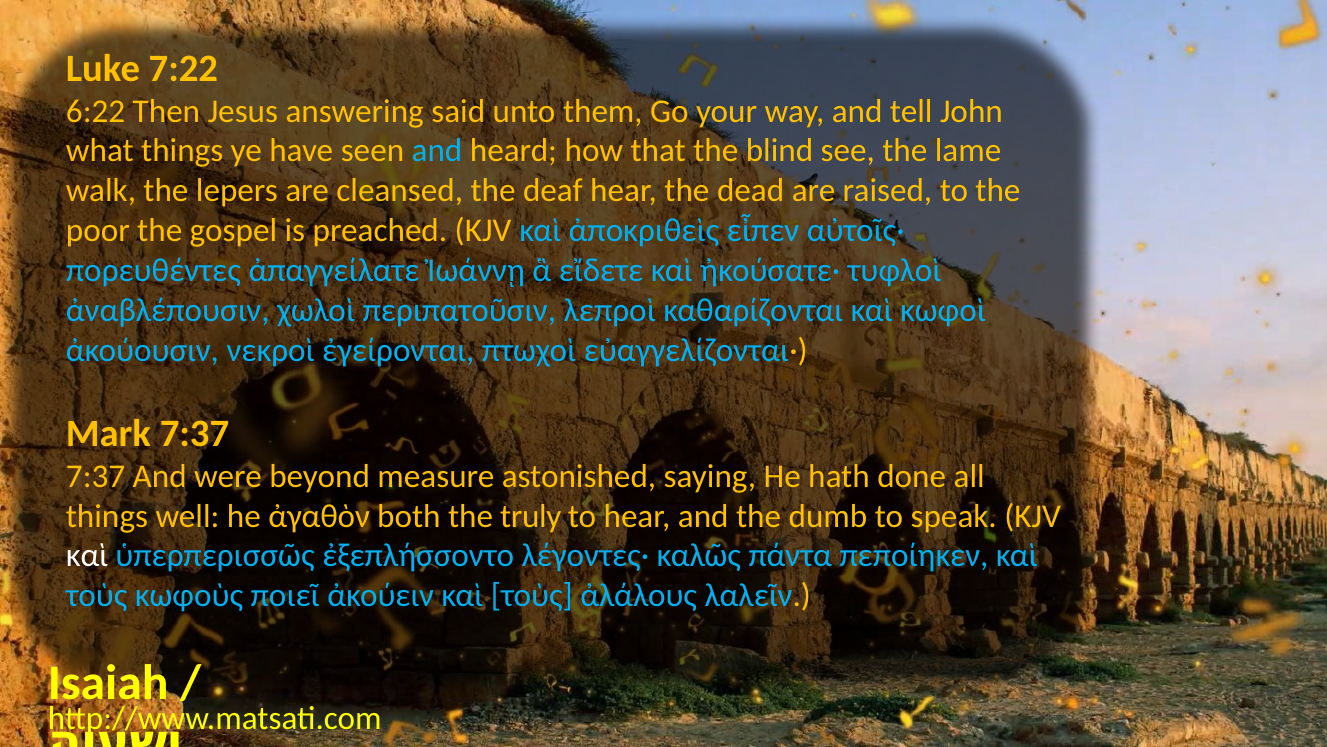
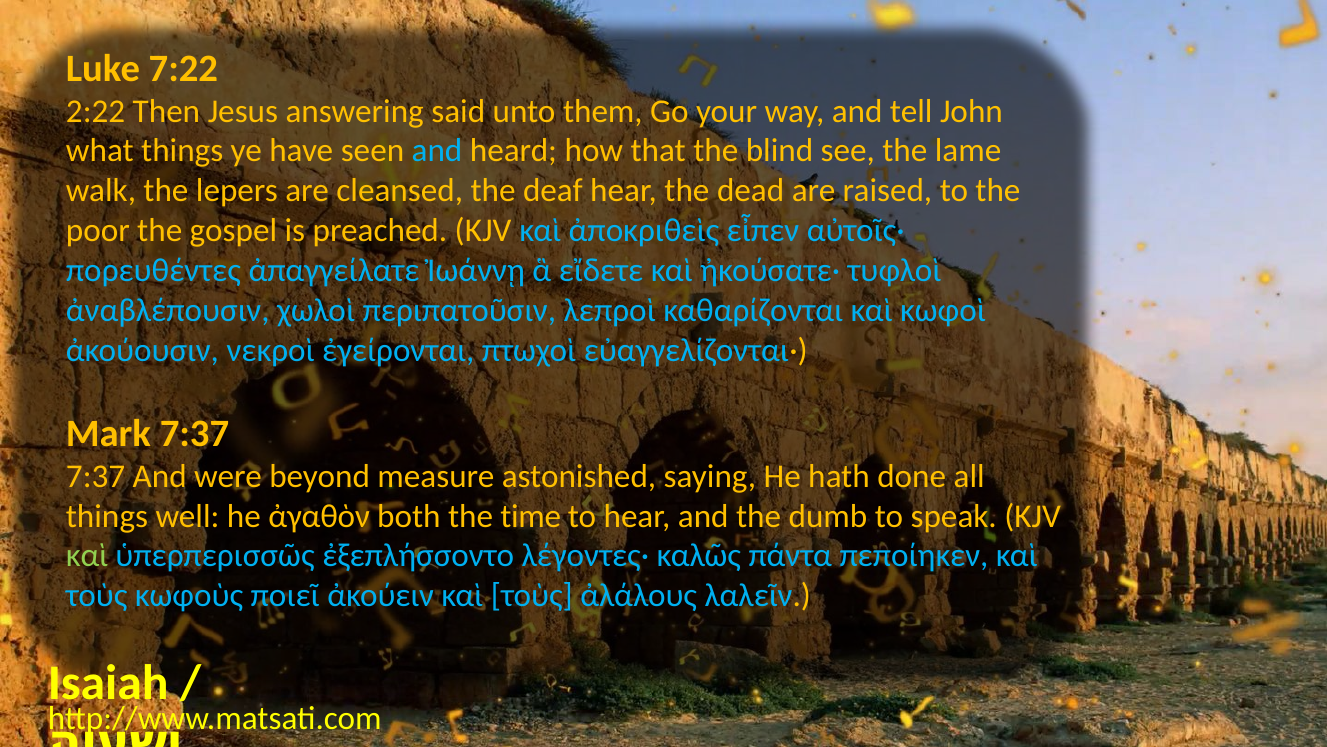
6:22: 6:22 -> 2:22
truly: truly -> time
καὶ at (87, 556) colour: white -> light green
